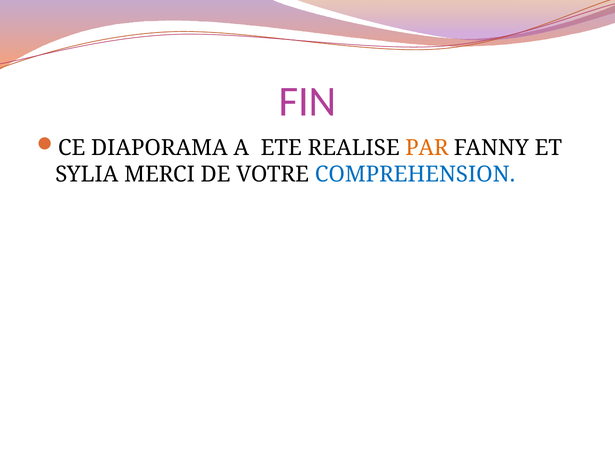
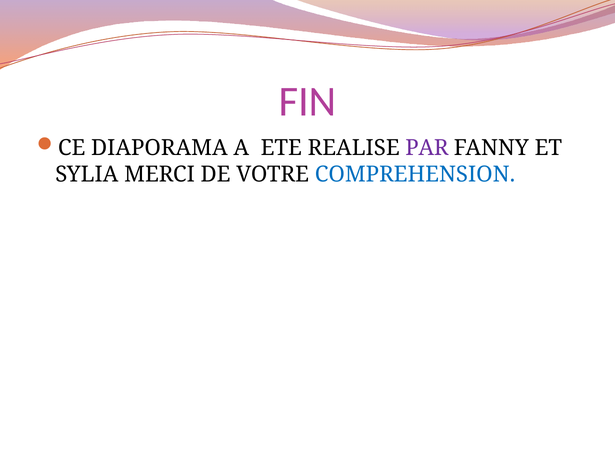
PAR colour: orange -> purple
